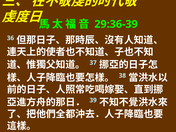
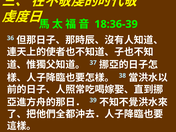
29:36-39: 29:36-39 -> 18:36-39
